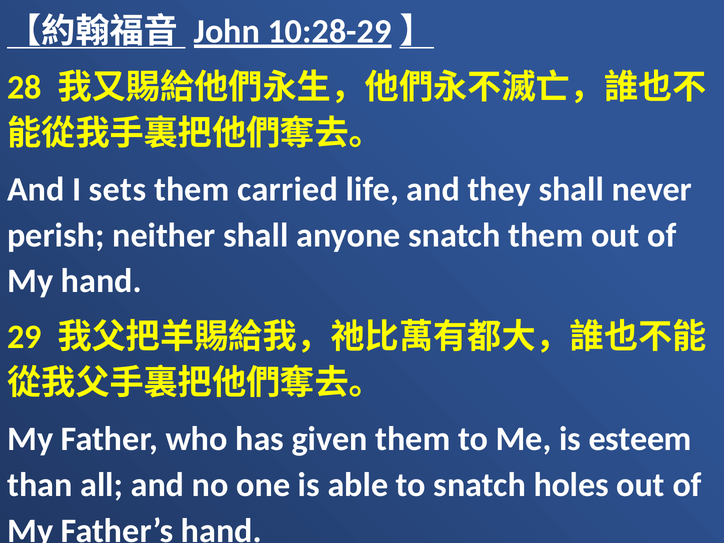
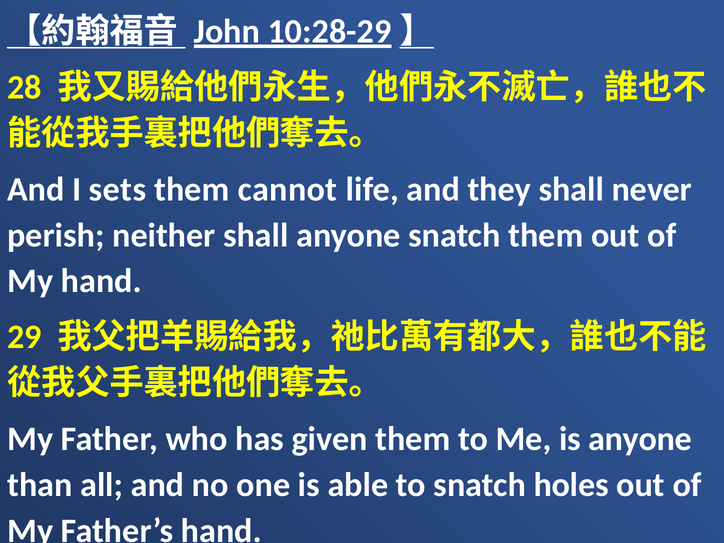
carried: carried -> cannot
is esteem: esteem -> anyone
